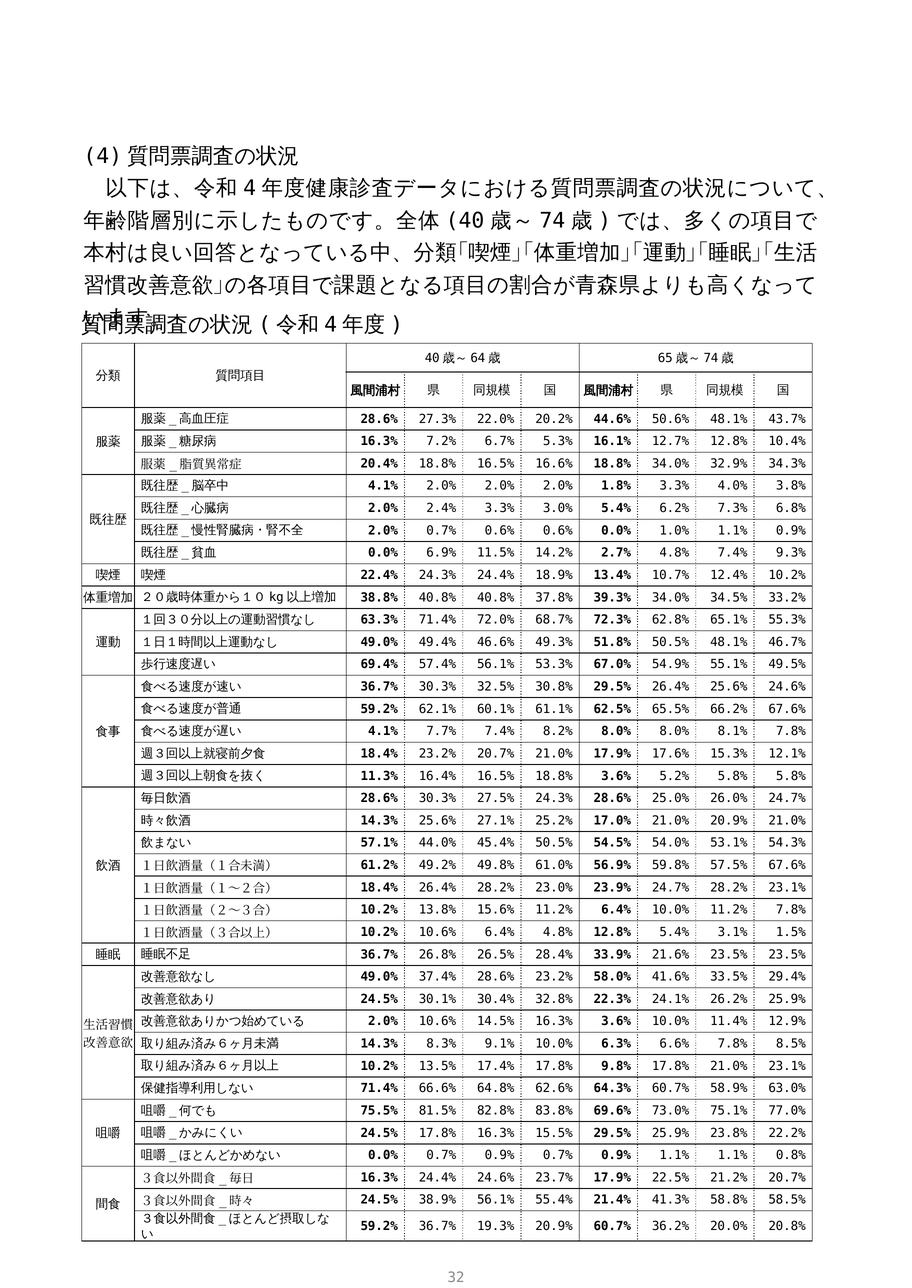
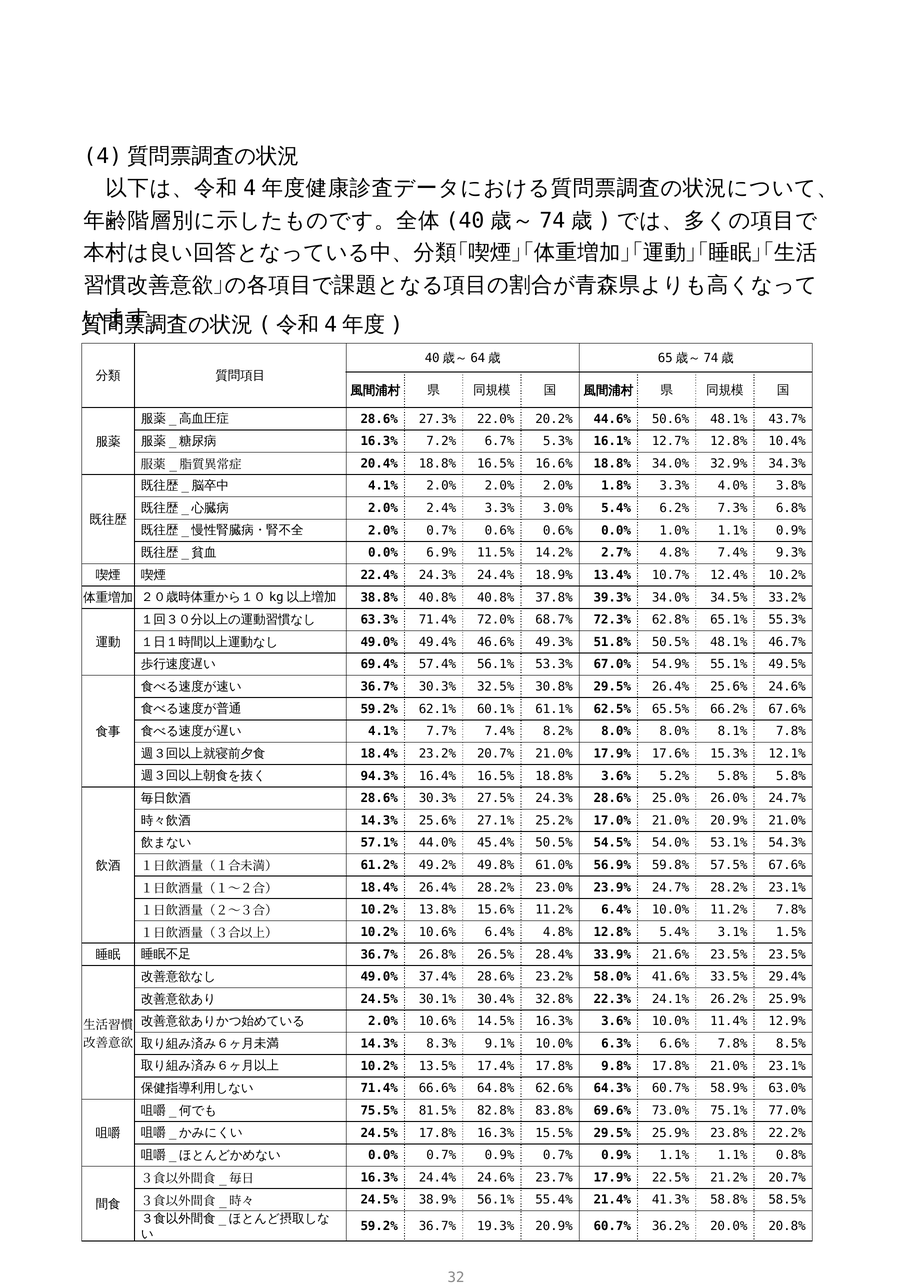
11.3%: 11.3% -> 94.3%
